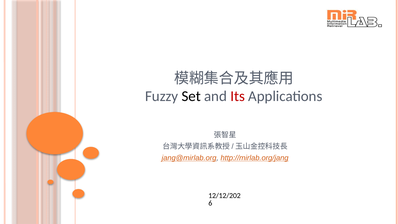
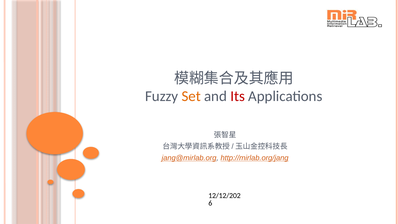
Set colour: black -> orange
